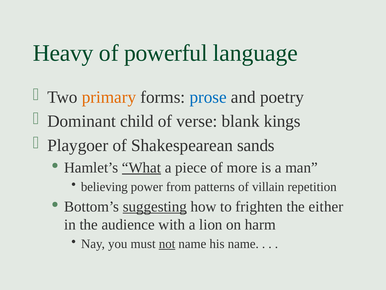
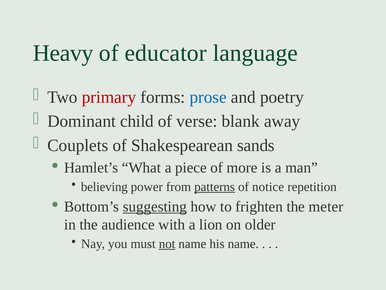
powerful: powerful -> educator
primary colour: orange -> red
kings: kings -> away
Playgoer: Playgoer -> Couplets
What underline: present -> none
patterns underline: none -> present
villain: villain -> notice
either: either -> meter
harm: harm -> older
